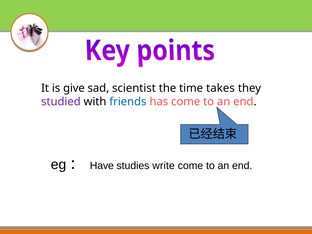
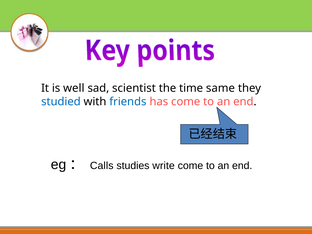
give: give -> well
takes: takes -> same
studied colour: purple -> blue
Have: Have -> Calls
